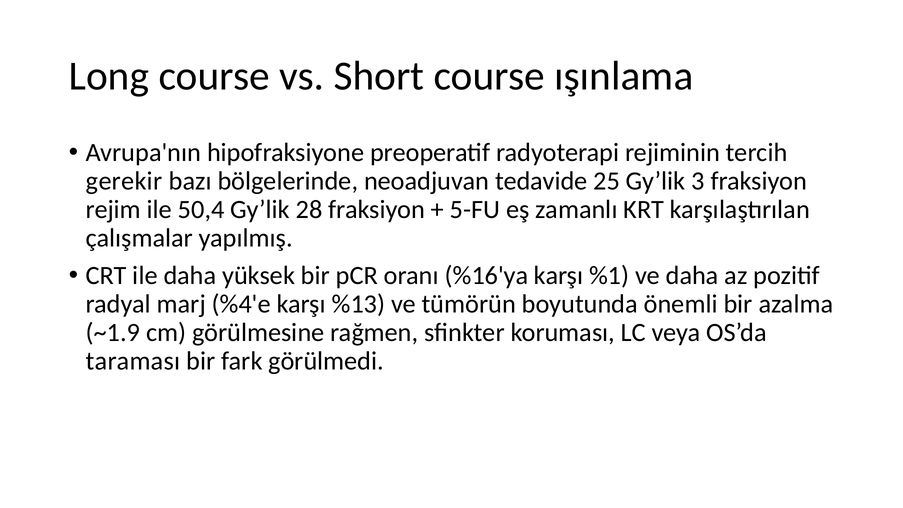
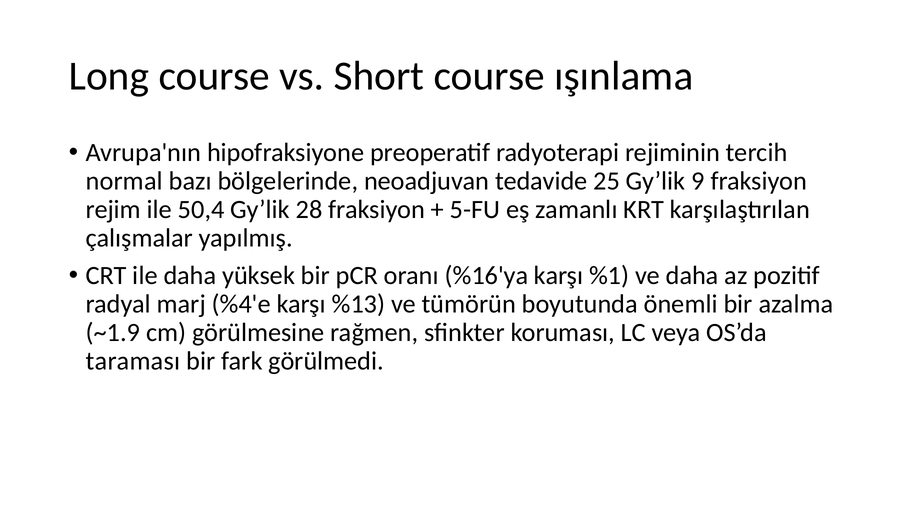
gerekir: gerekir -> normal
3: 3 -> 9
